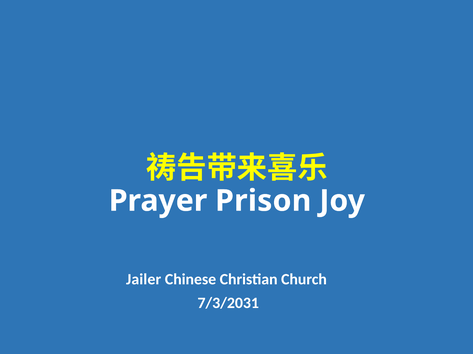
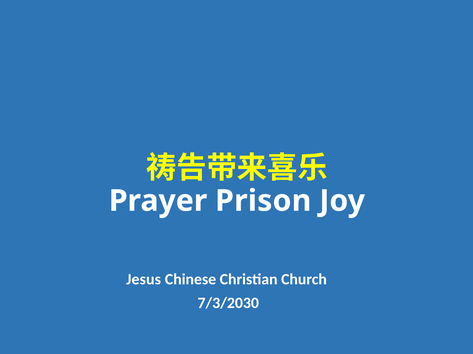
Jailer: Jailer -> Jesus
7/3/2031: 7/3/2031 -> 7/3/2030
